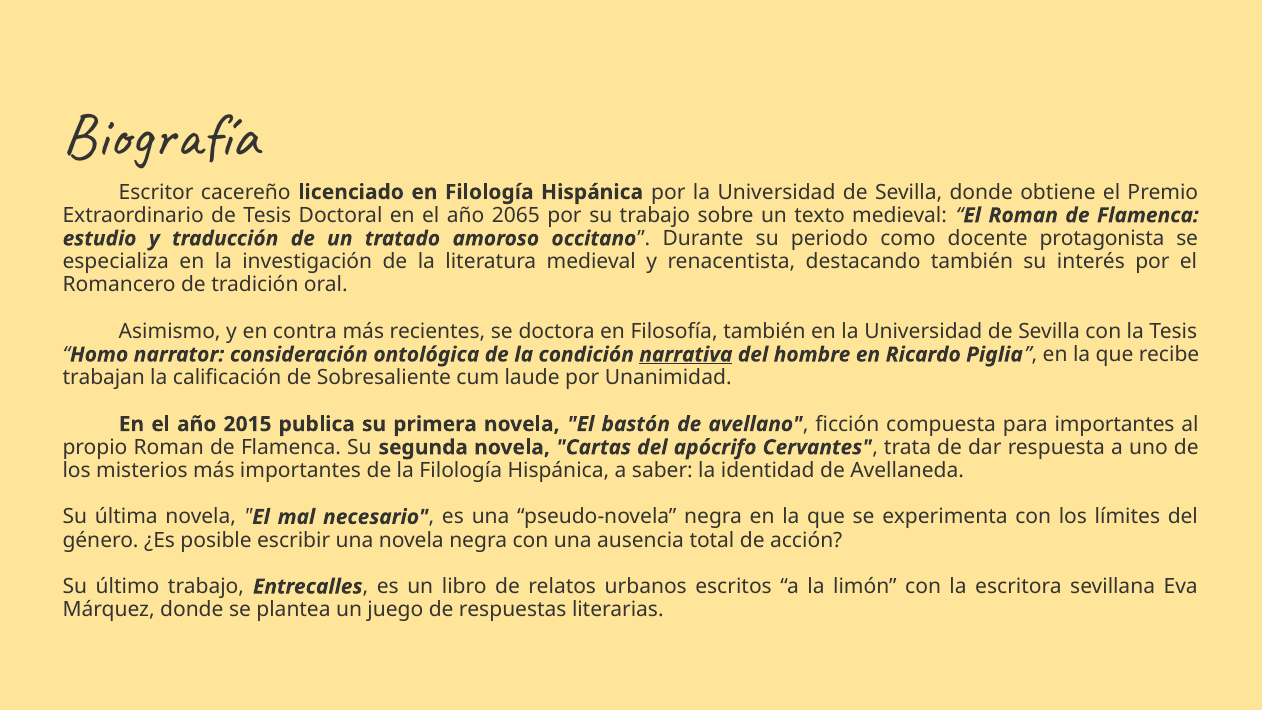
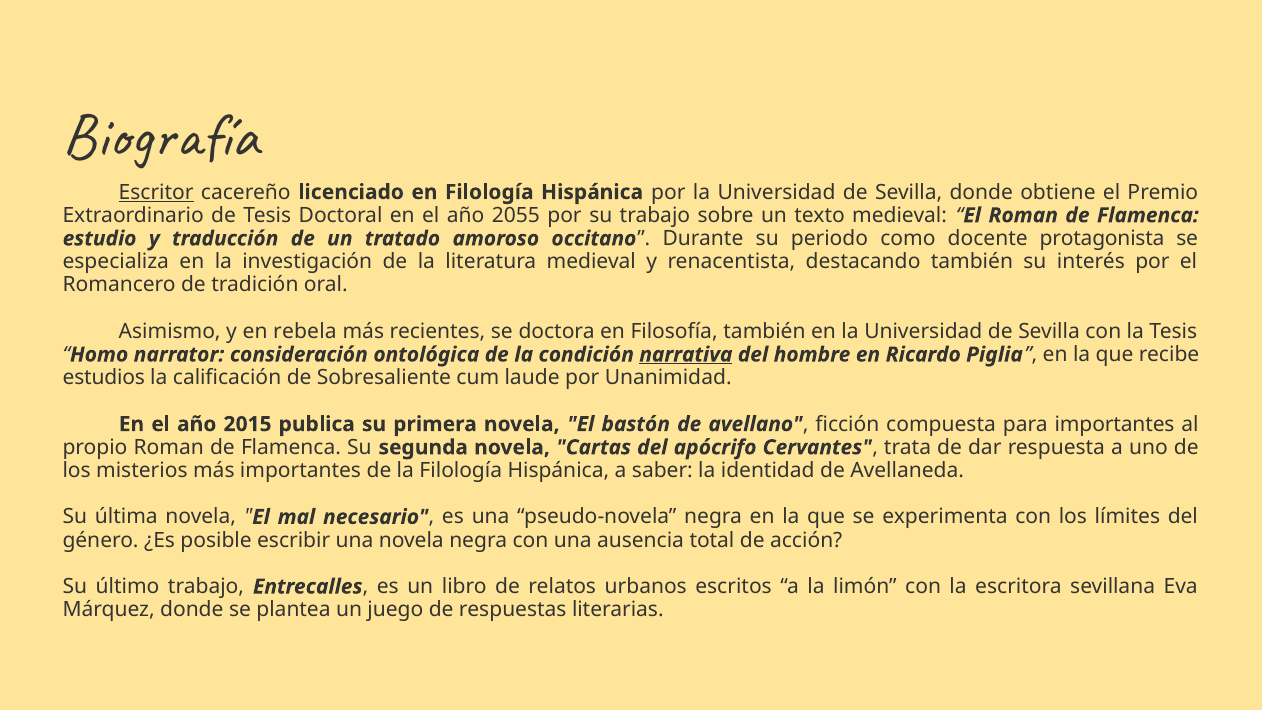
Escritor underline: none -> present
2065: 2065 -> 2055
contra: contra -> rebela
trabajan: trabajan -> estudios
